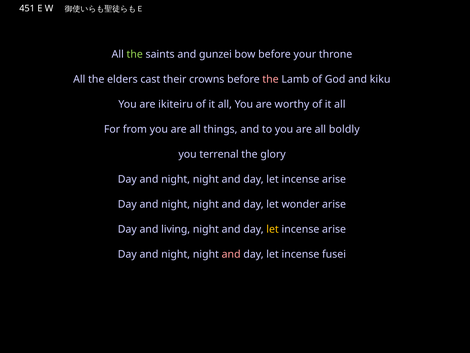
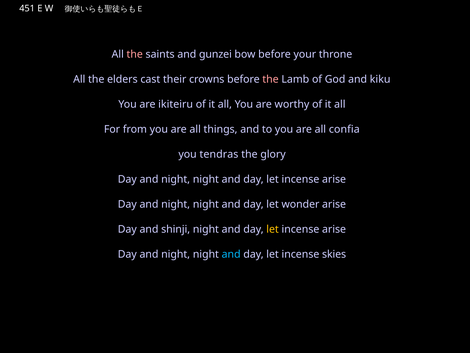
the at (135, 54) colour: light green -> pink
boldly: boldly -> confia
terrenal: terrenal -> tendras
living: living -> shinji
and at (231, 254) colour: pink -> light blue
fusei: fusei -> skies
